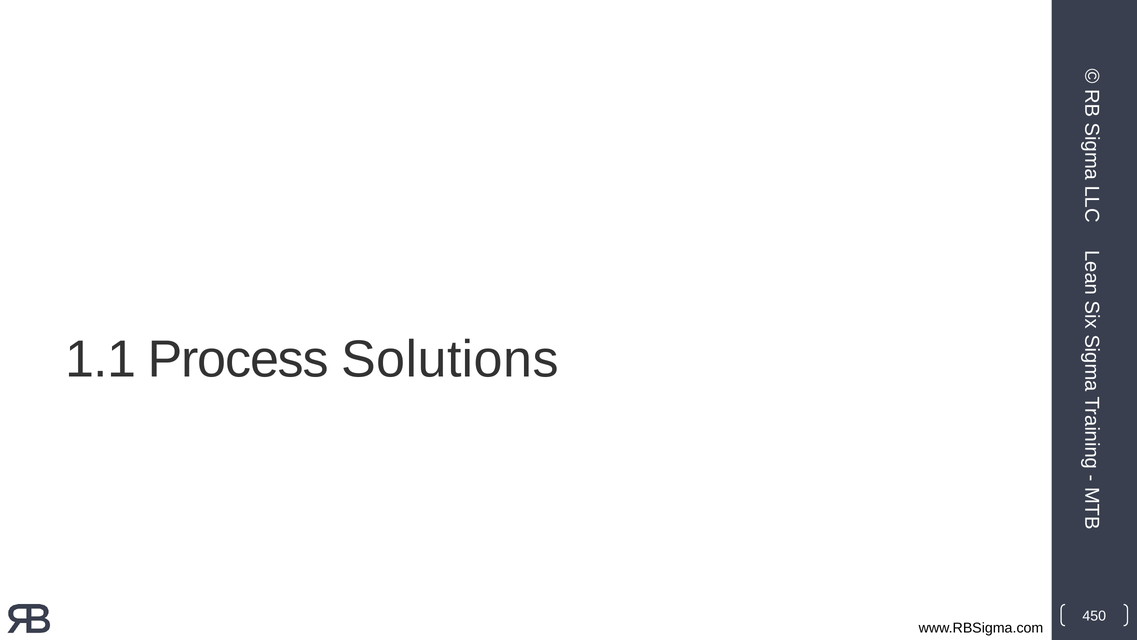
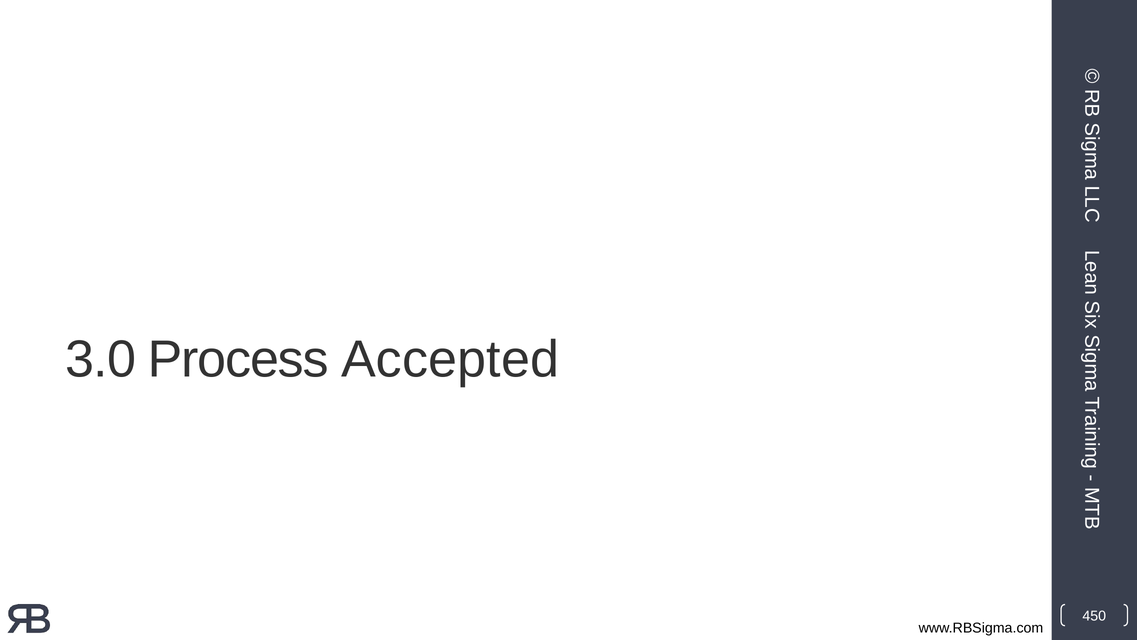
1.1: 1.1 -> 3.0
Solutions: Solutions -> Accepted
